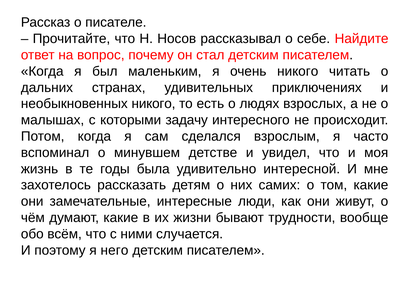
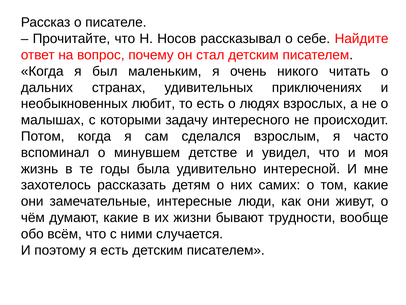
необыкновенных никого: никого -> любит
я него: него -> есть
